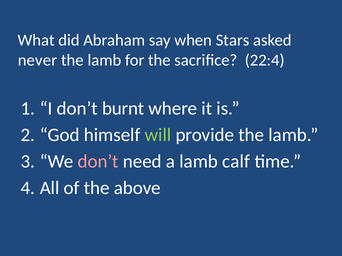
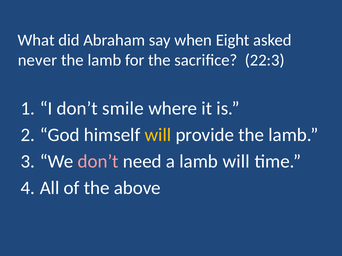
Stars: Stars -> Eight
22:4: 22:4 -> 22:3
burnt: burnt -> smile
will at (158, 135) colour: light green -> yellow
lamb calf: calf -> will
